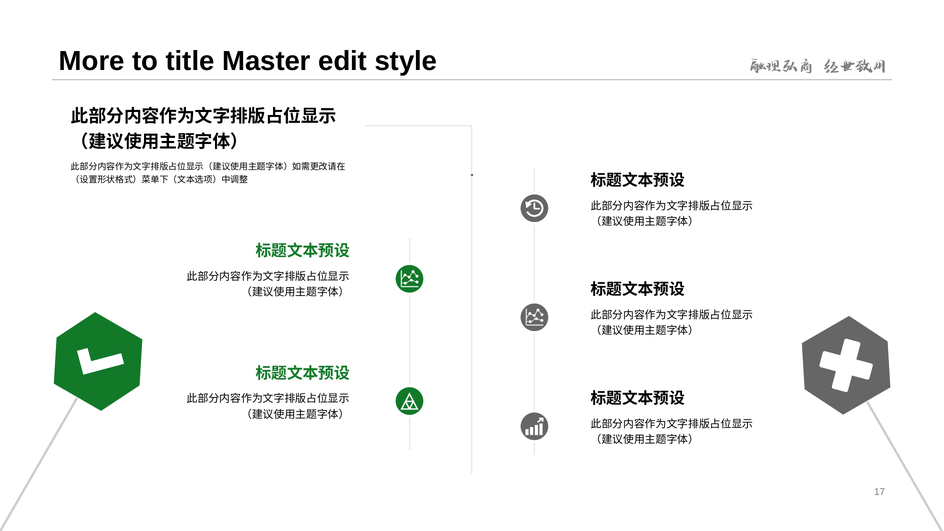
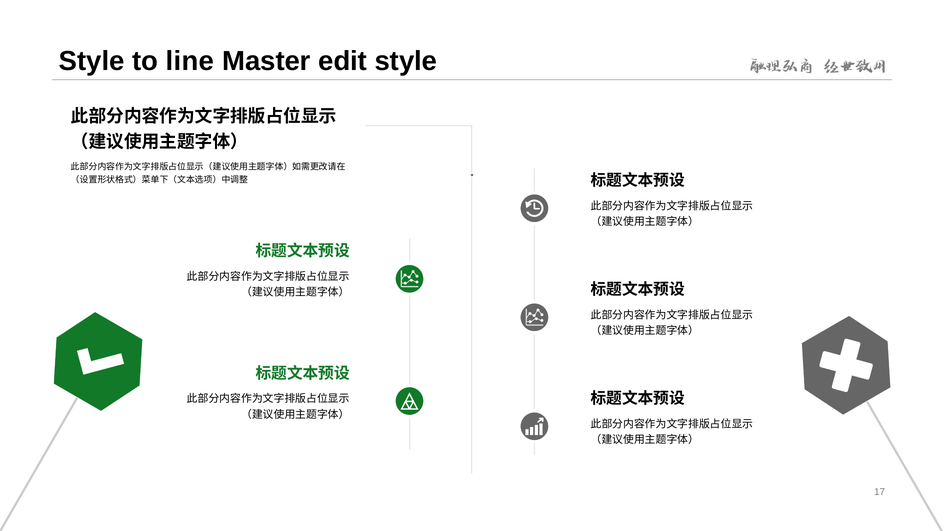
More at (92, 61): More -> Style
title: title -> line
